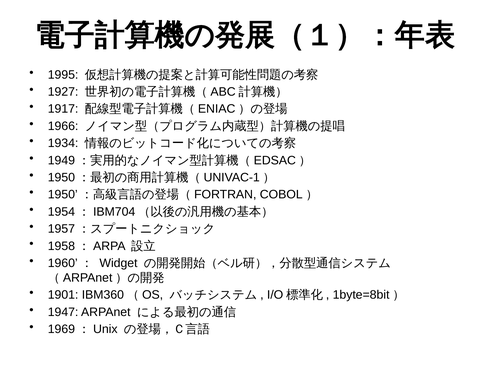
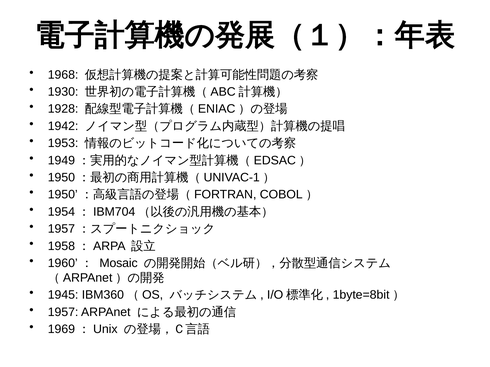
1995: 1995 -> 1968
1927: 1927 -> 1930
1917: 1917 -> 1928
1966: 1966 -> 1942
1934: 1934 -> 1953
Widget: Widget -> Mosaic
1901: 1901 -> 1945
1947: 1947 -> 1957
